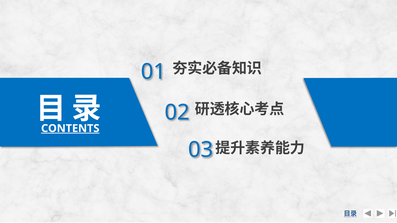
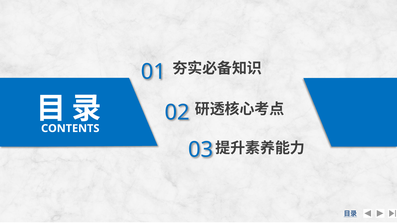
CONTENTS underline: present -> none
